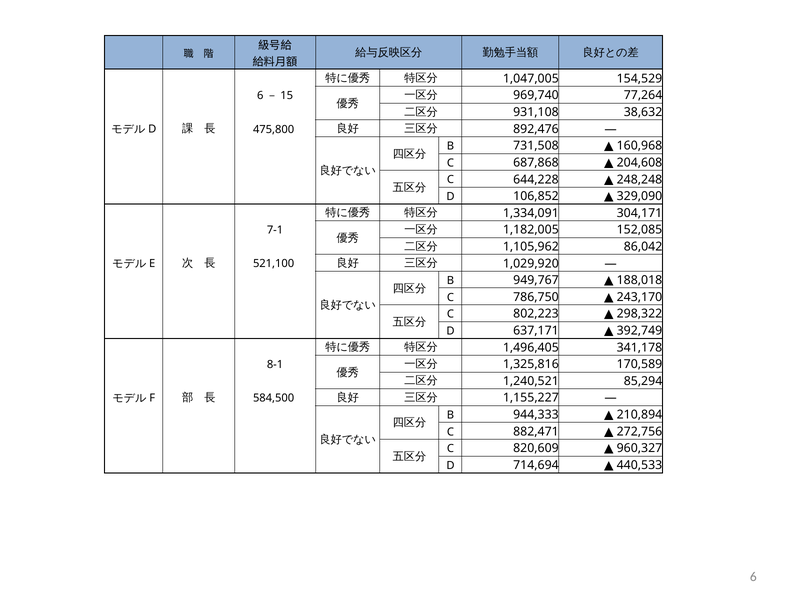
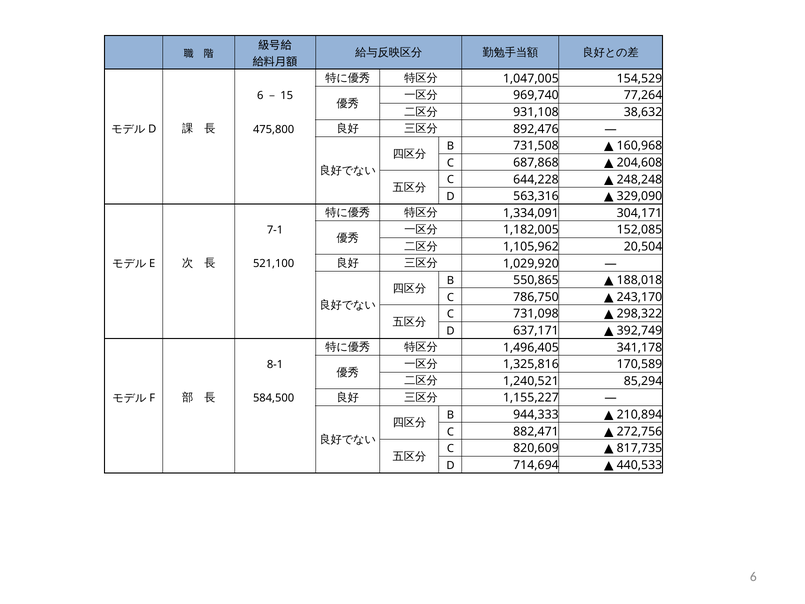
106,852: 106,852 -> 563,316
86,042: 86,042 -> 20,504
949,767: 949,767 -> 550,865
802,223: 802,223 -> 731,098
960,327: 960,327 -> 817,735
